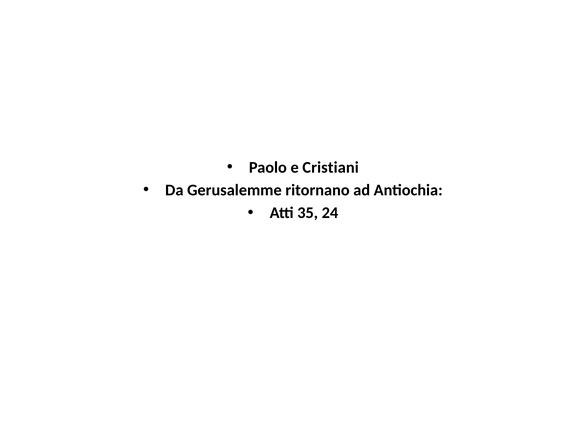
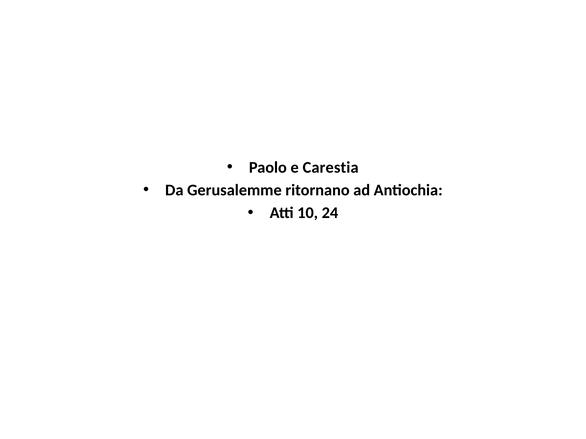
Cristiani: Cristiani -> Carestia
35: 35 -> 10
